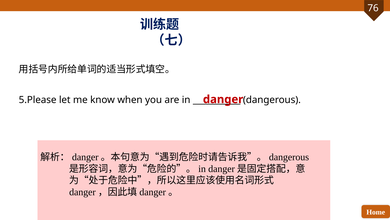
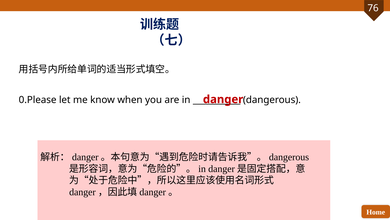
5.Please: 5.Please -> 0.Please
